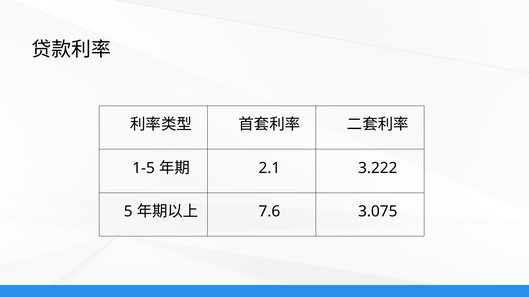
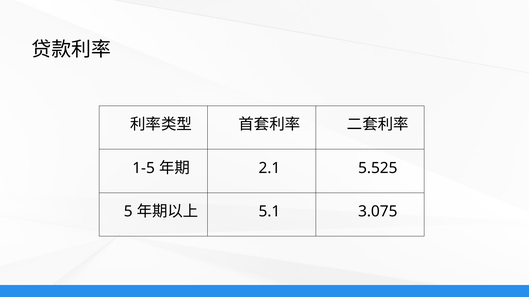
3.222: 3.222 -> 5.525
7.6: 7.6 -> 5.1
